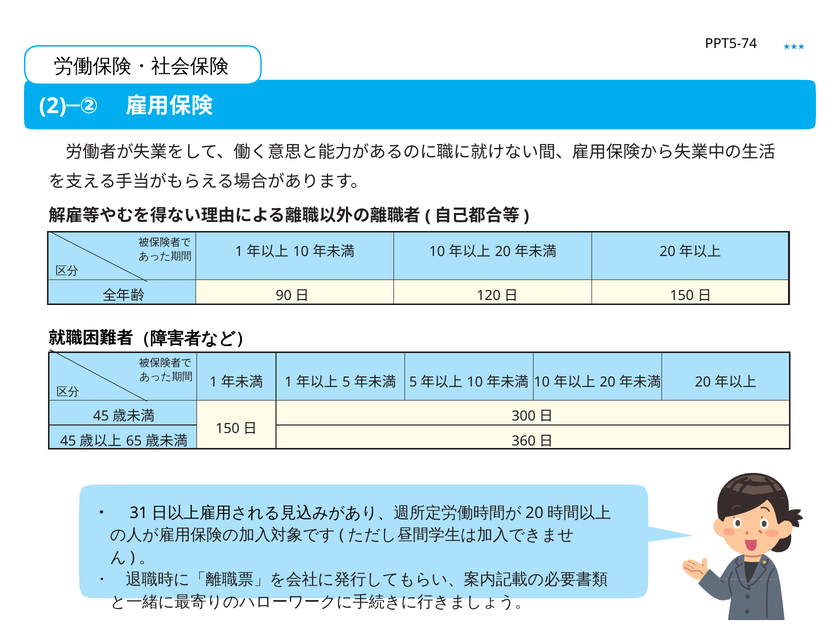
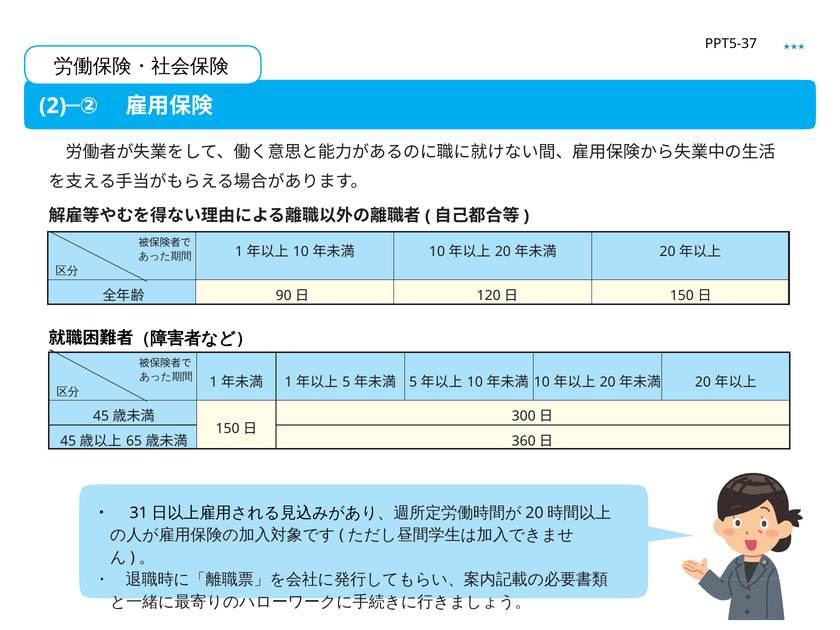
PPT5-74: PPT5-74 -> PPT5-37
